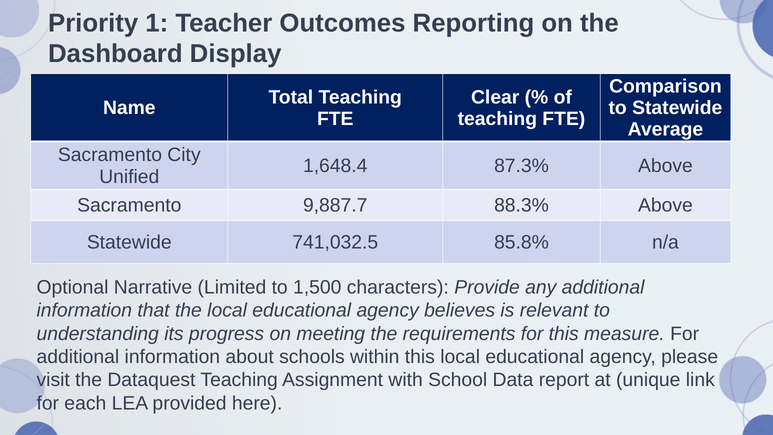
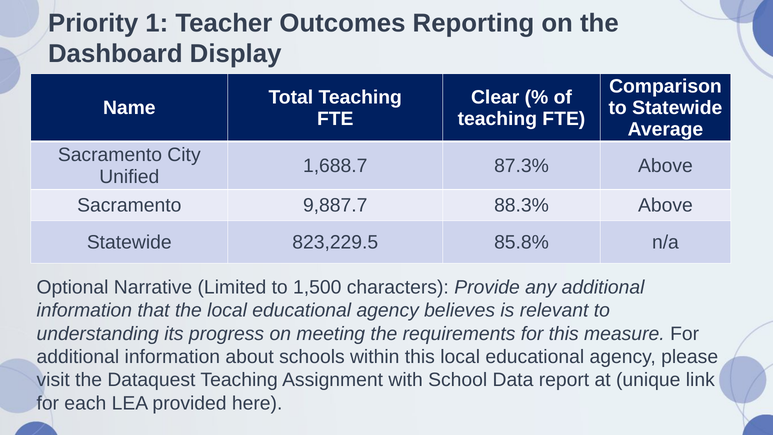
1,648.4: 1,648.4 -> 1,688.7
741,032.5: 741,032.5 -> 823,229.5
